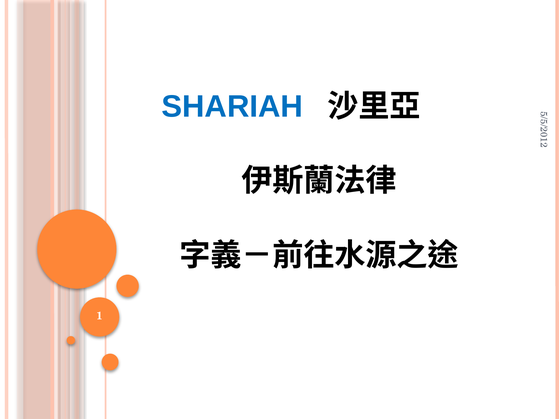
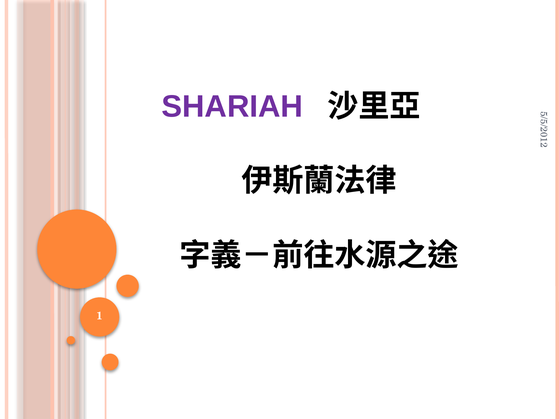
SHARIAH colour: blue -> purple
